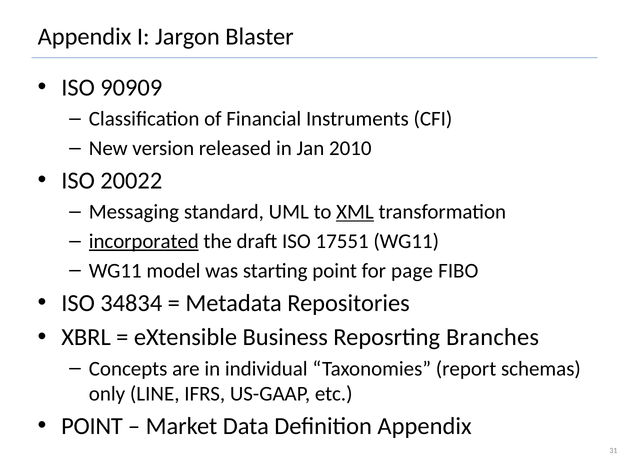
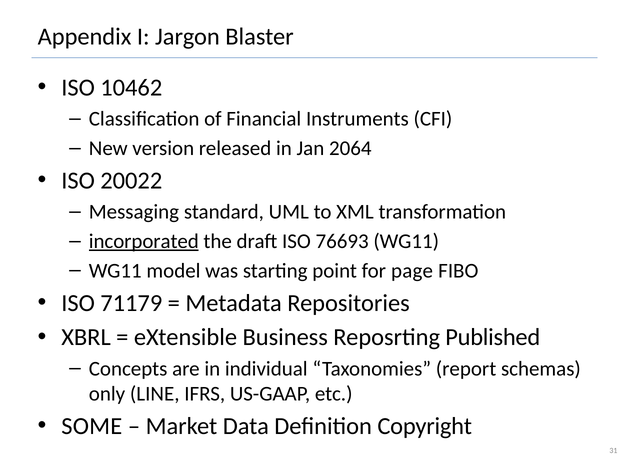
90909: 90909 -> 10462
2010: 2010 -> 2064
XML underline: present -> none
17551: 17551 -> 76693
34834: 34834 -> 71179
Branches: Branches -> Published
POINT at (92, 426): POINT -> SOME
Definition Appendix: Appendix -> Copyright
